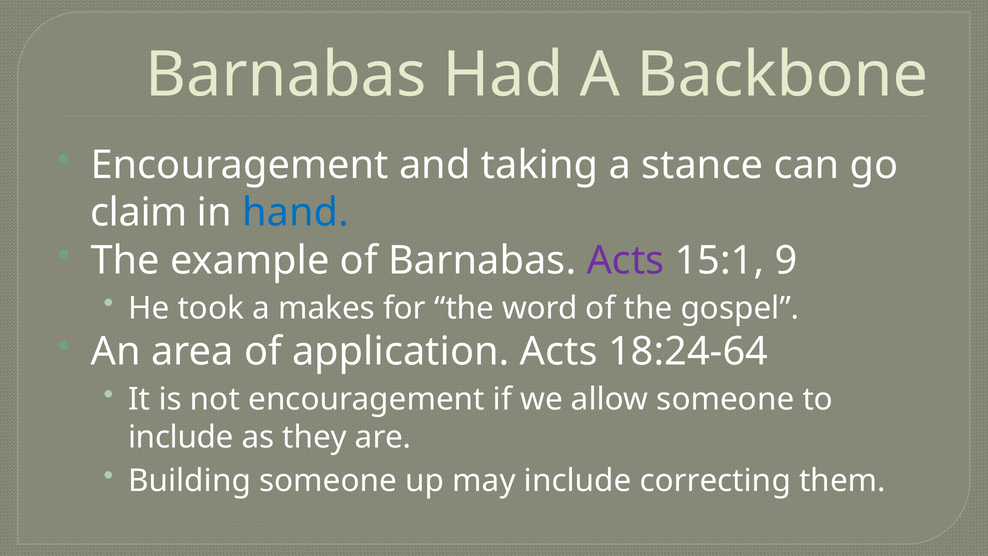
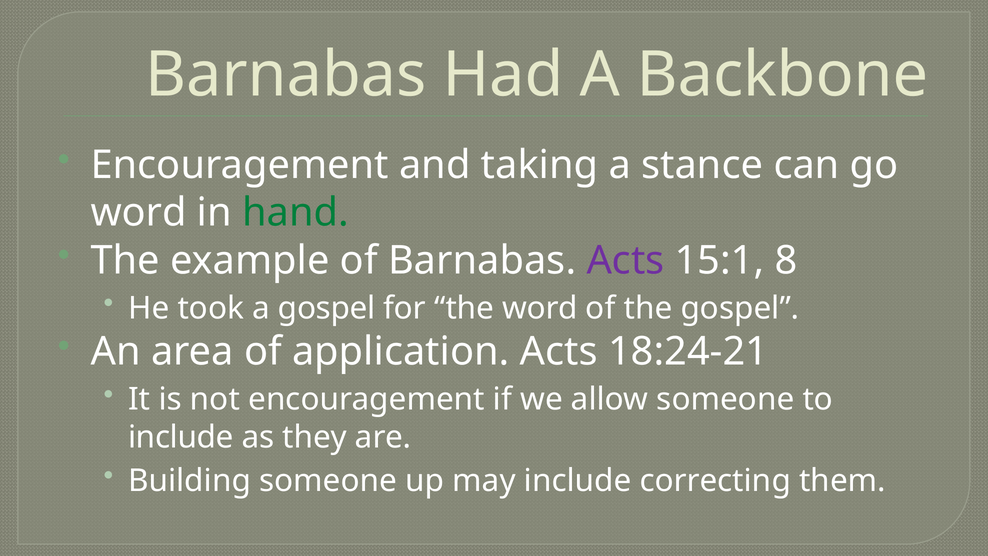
claim at (139, 213): claim -> word
hand colour: blue -> green
9: 9 -> 8
a makes: makes -> gospel
18:24-64: 18:24-64 -> 18:24-21
